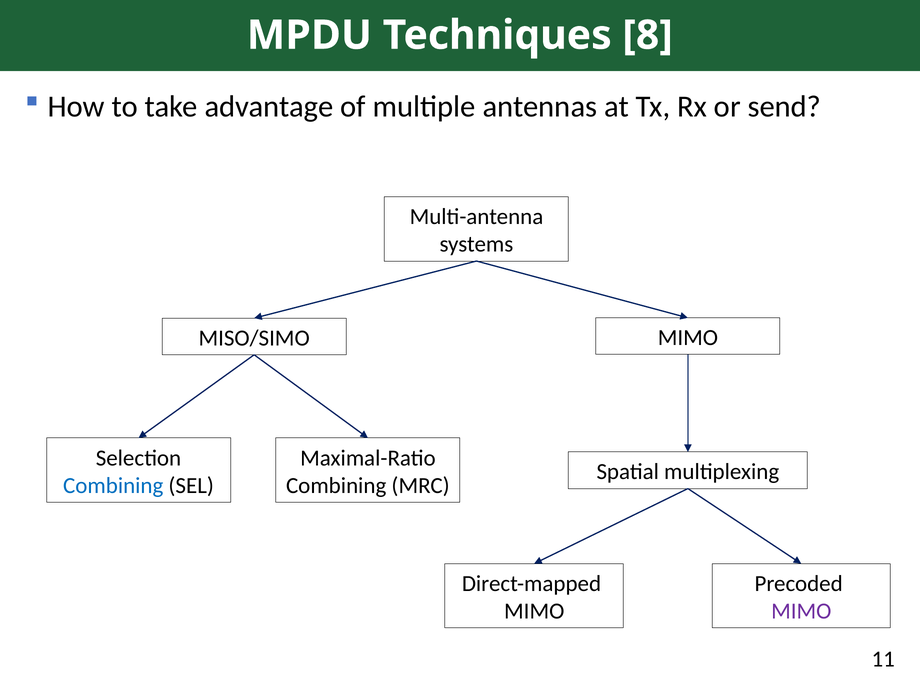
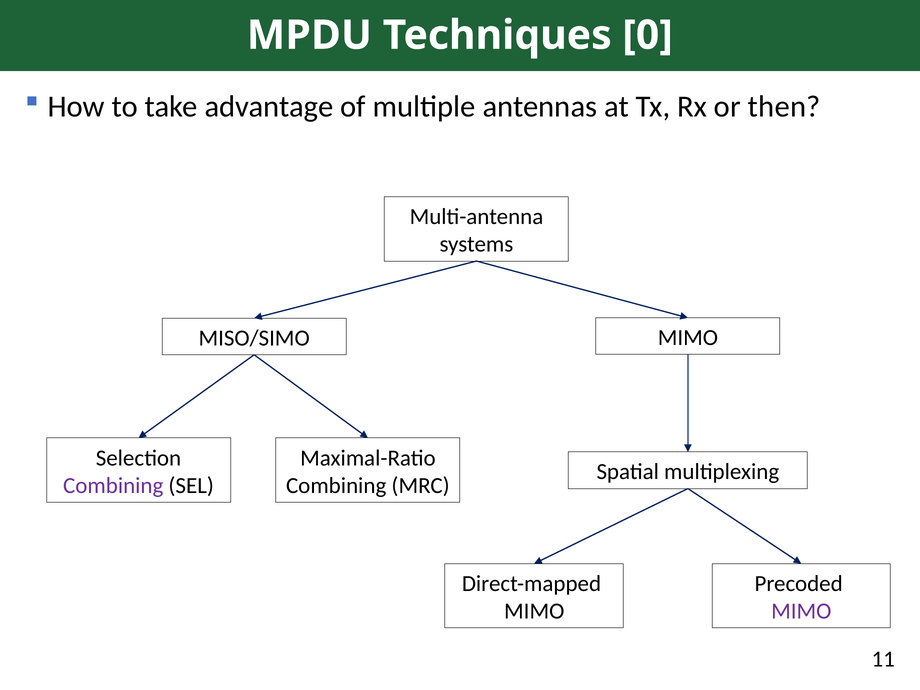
8: 8 -> 0
send: send -> then
Combining at (113, 486) colour: blue -> purple
